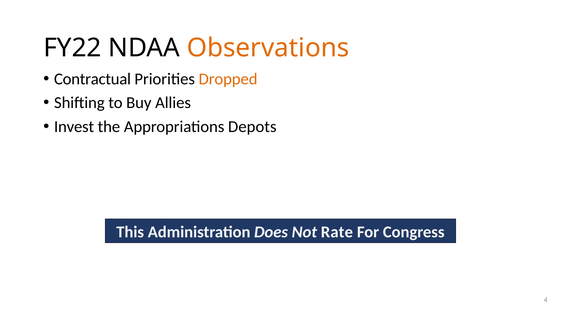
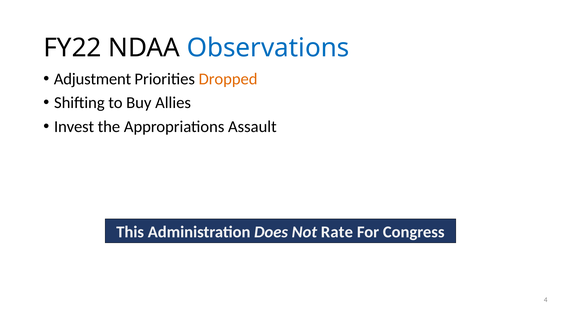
Observations colour: orange -> blue
Contractual: Contractual -> Adjustment
Depots: Depots -> Assault
